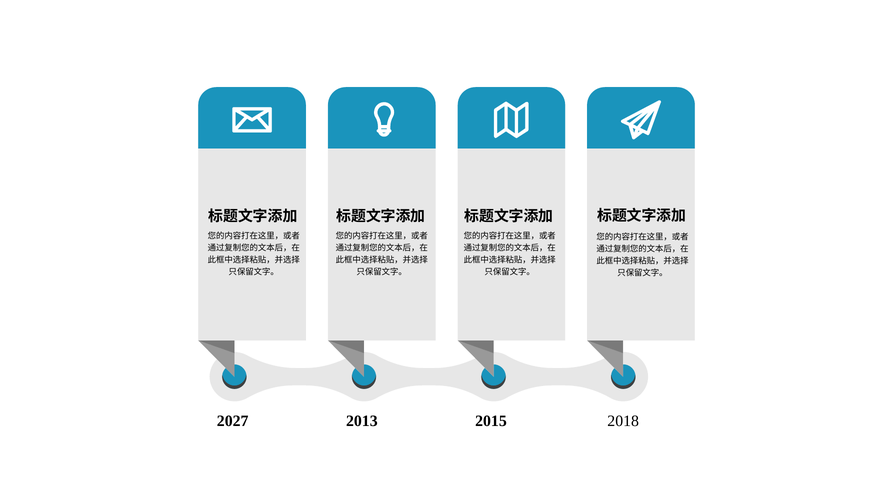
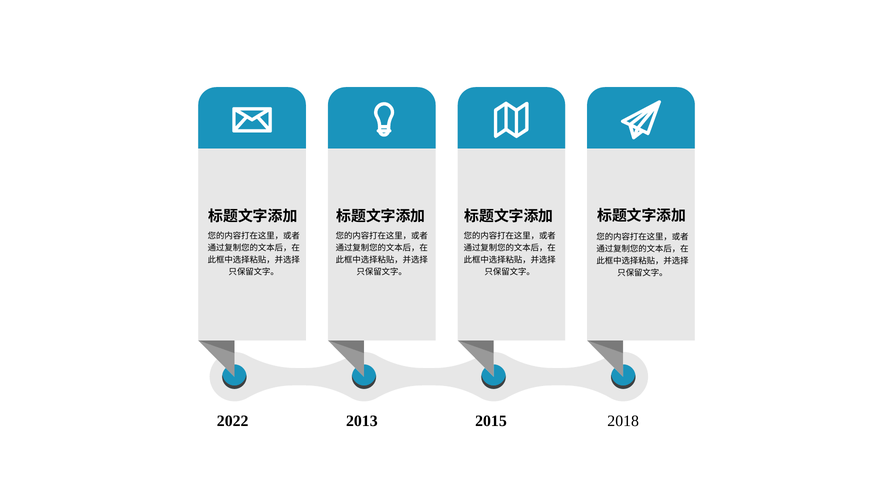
2027: 2027 -> 2022
